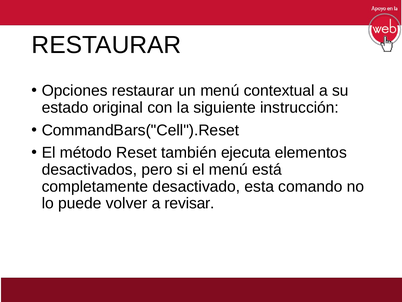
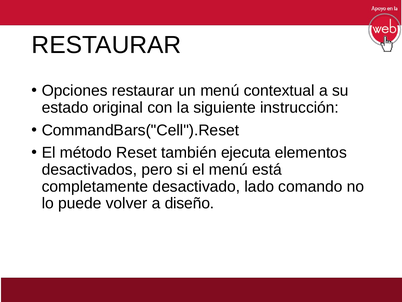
esta: esta -> lado
revisar: revisar -> diseño
